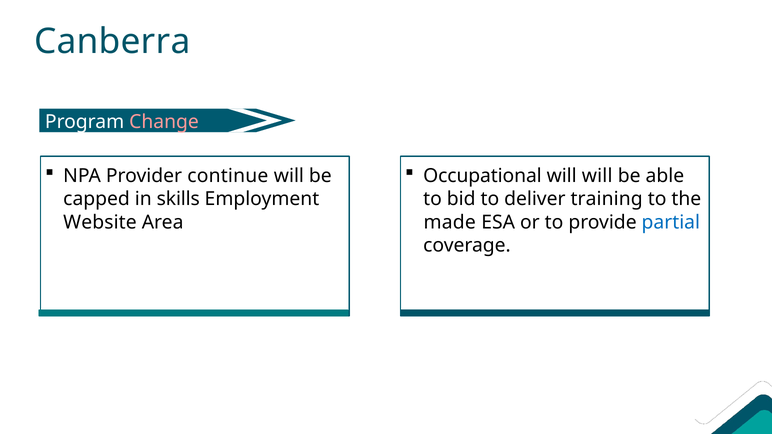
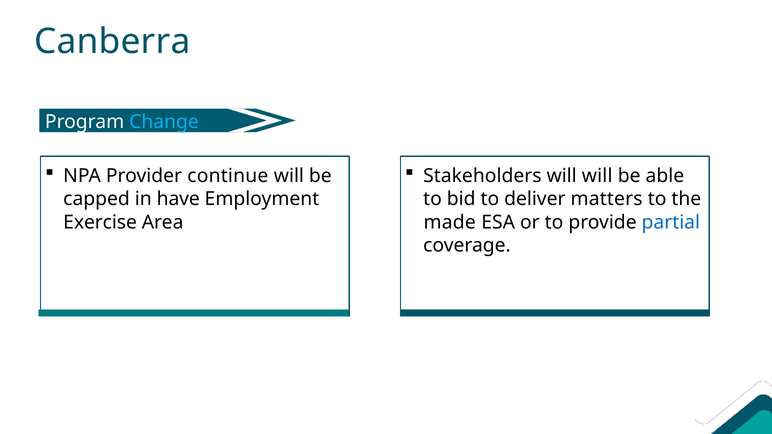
Change colour: pink -> light blue
Occupational: Occupational -> Stakeholders
skills: skills -> have
training: training -> matters
Website: Website -> Exercise
